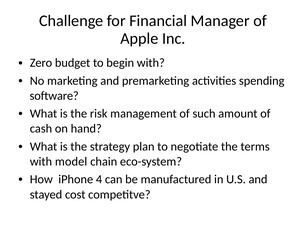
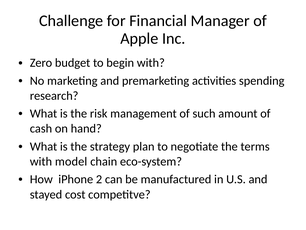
software: software -> research
4: 4 -> 2
